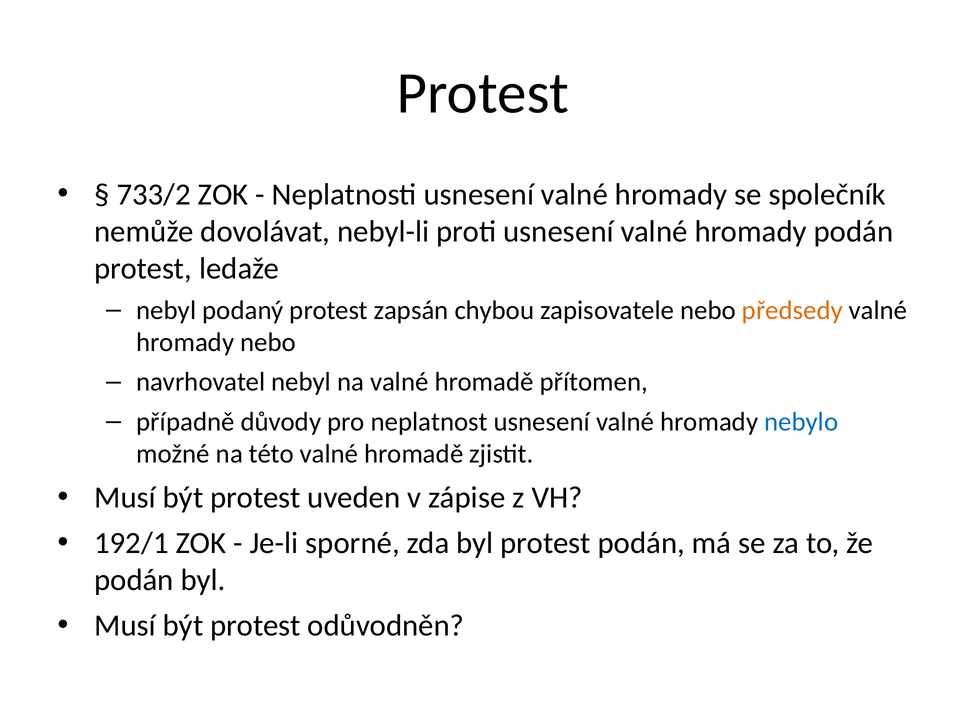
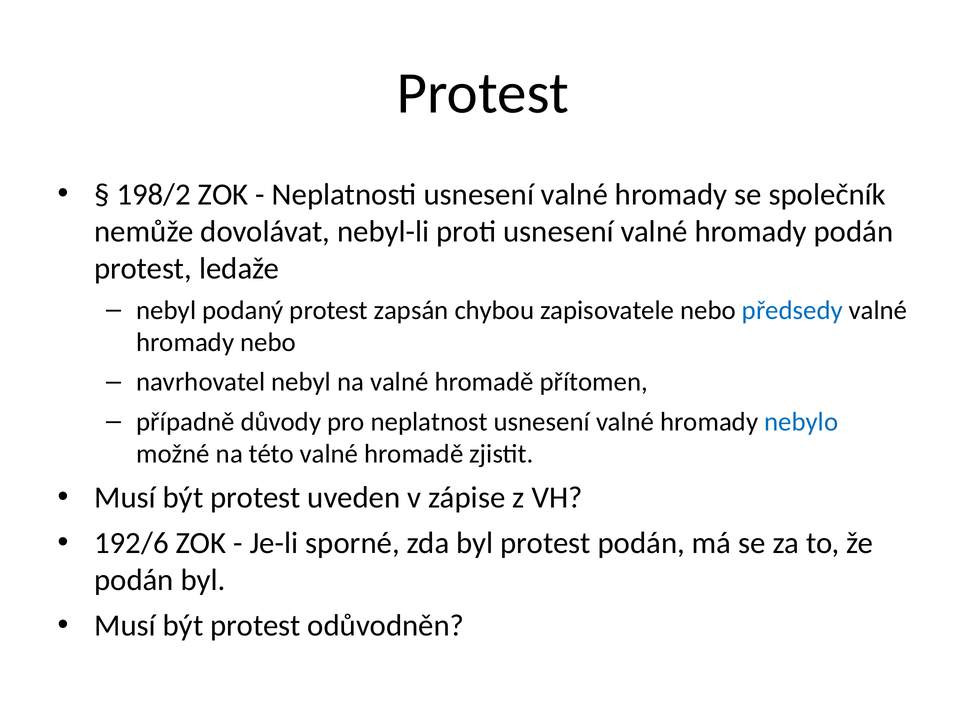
733/2: 733/2 -> 198/2
předsedy colour: orange -> blue
192/1: 192/1 -> 192/6
